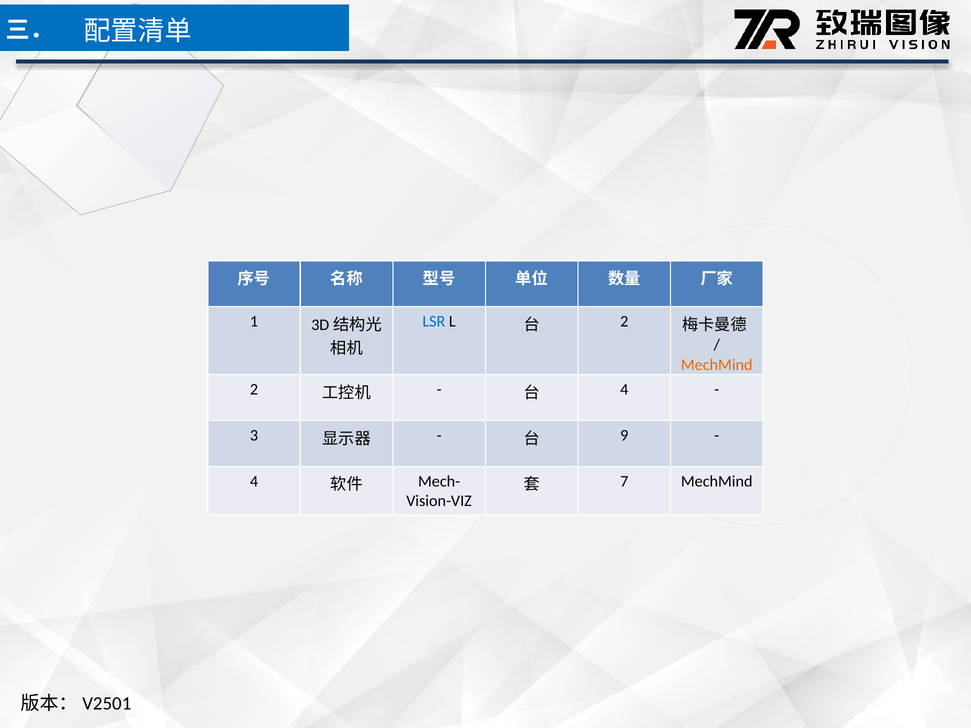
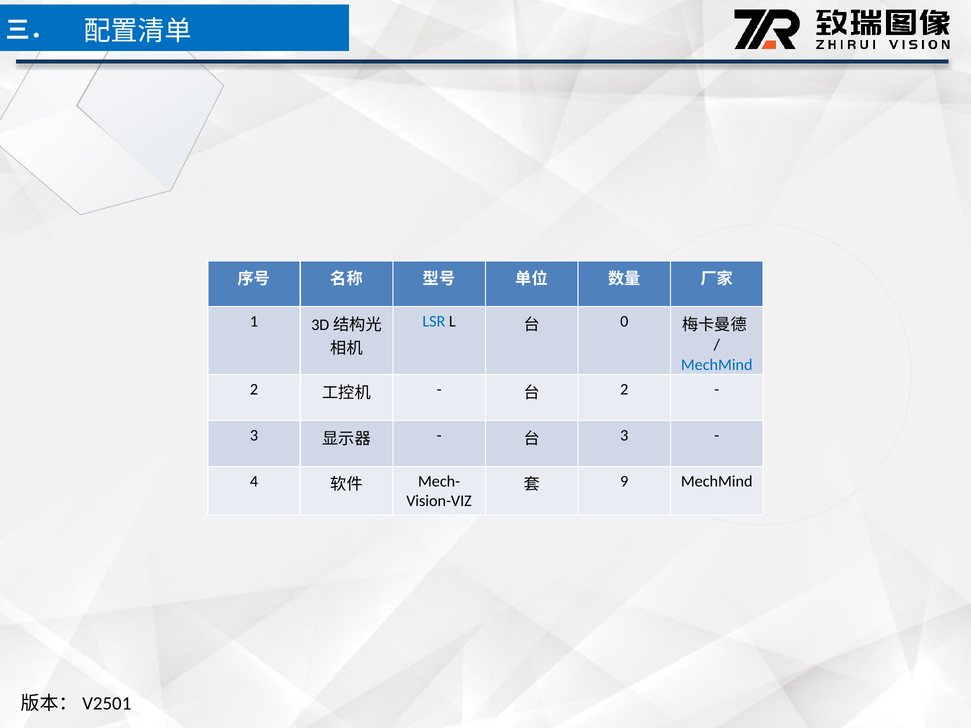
2 at (624, 322): 2 -> 0
MechMind at (717, 365) colour: orange -> blue
4 at (624, 390): 4 -> 2
9 at (624, 436): 9 -> 3
7: 7 -> 9
